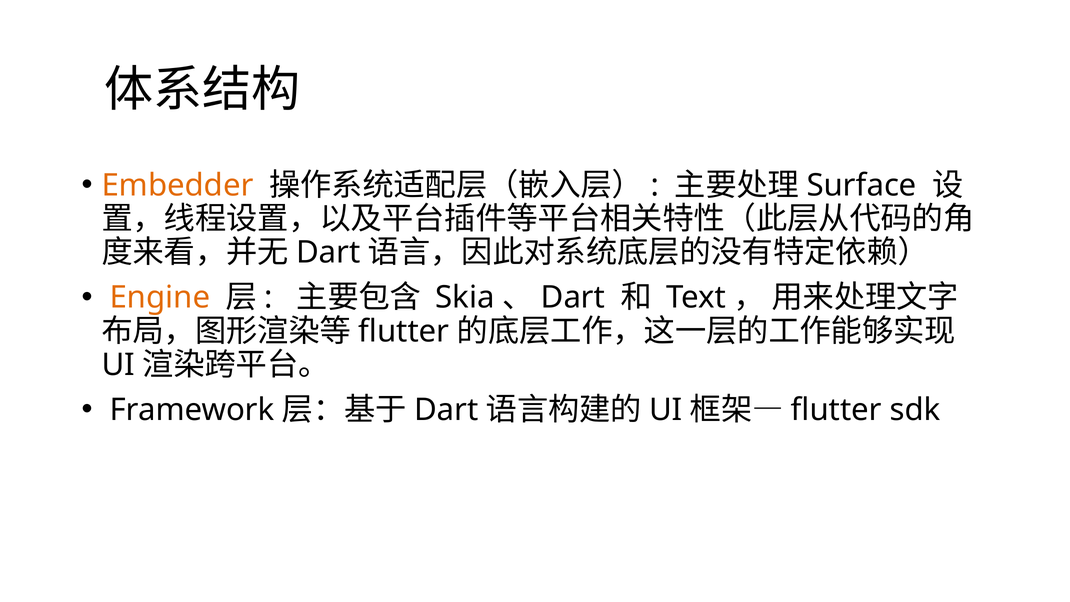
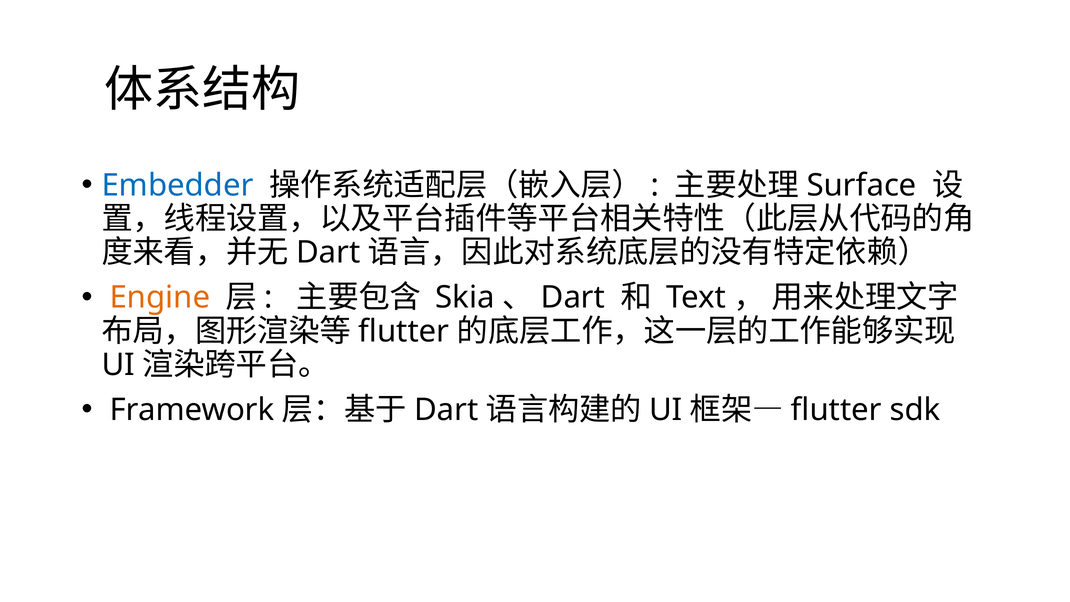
Embedder colour: orange -> blue
